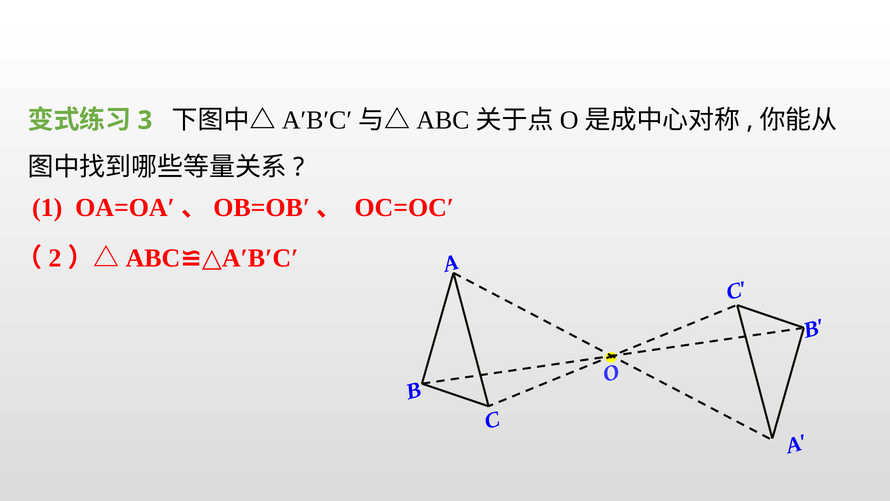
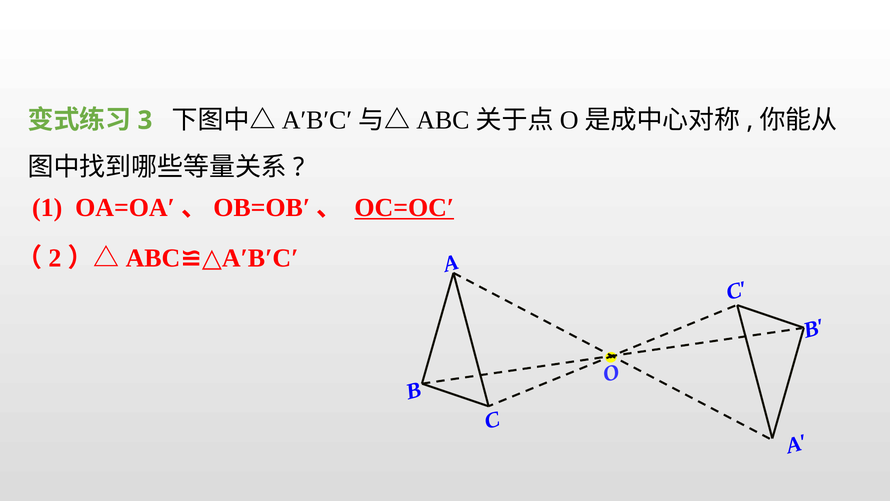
OC=OC′ underline: none -> present
